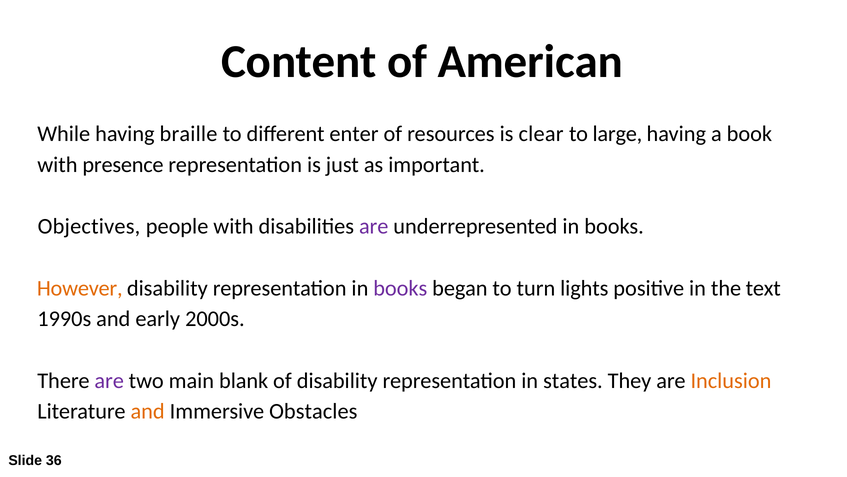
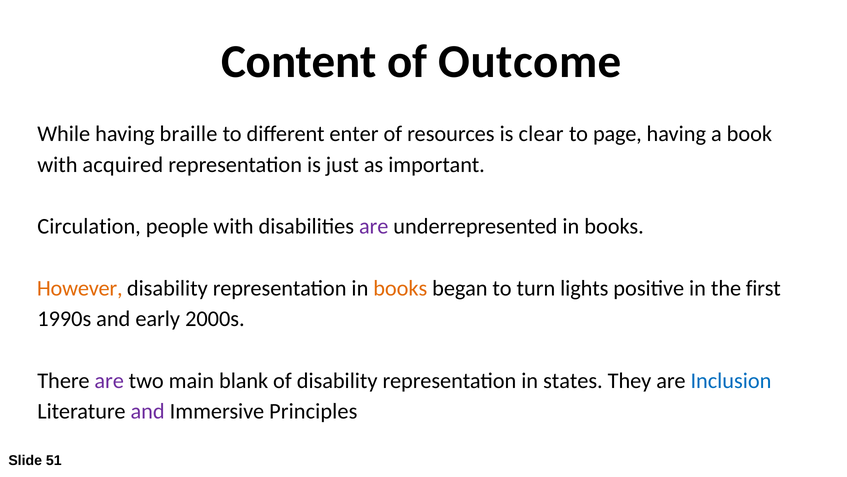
American: American -> Outcome
large: large -> page
presence: presence -> acquired
Objectives: Objectives -> Circulation
books at (400, 288) colour: purple -> orange
text: text -> first
Inclusion colour: orange -> blue
and at (148, 411) colour: orange -> purple
Obstacles: Obstacles -> Principles
36: 36 -> 51
